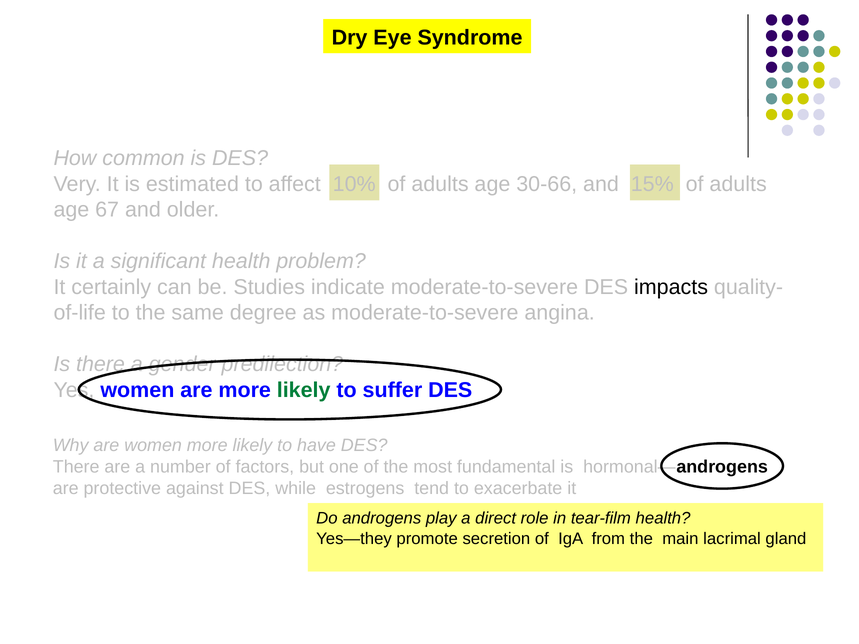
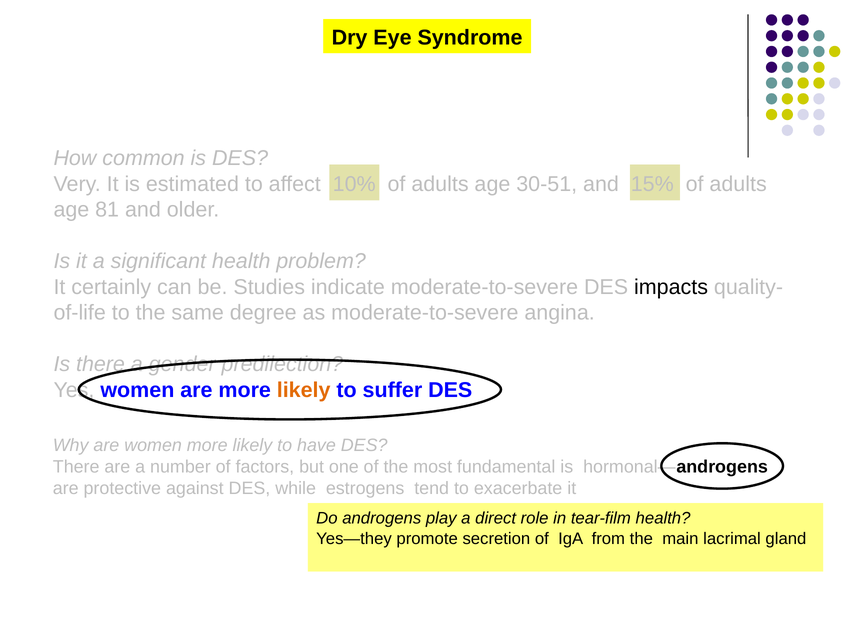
30-66: 30-66 -> 30-51
67: 67 -> 81
likely at (304, 390) colour: green -> orange
